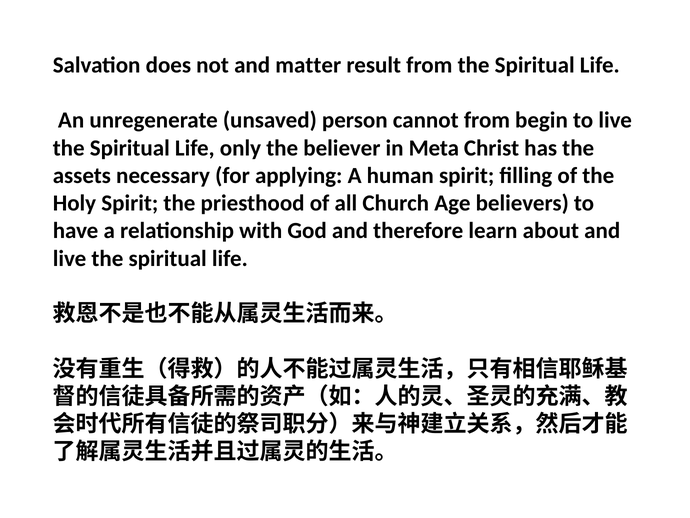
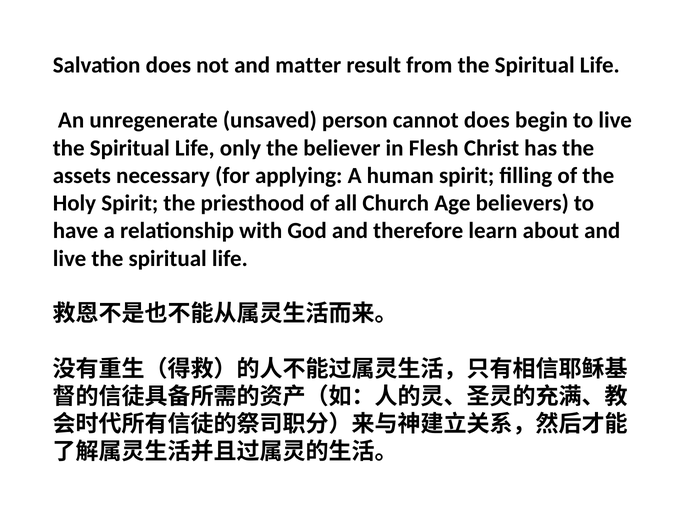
cannot from: from -> does
Meta: Meta -> Flesh
